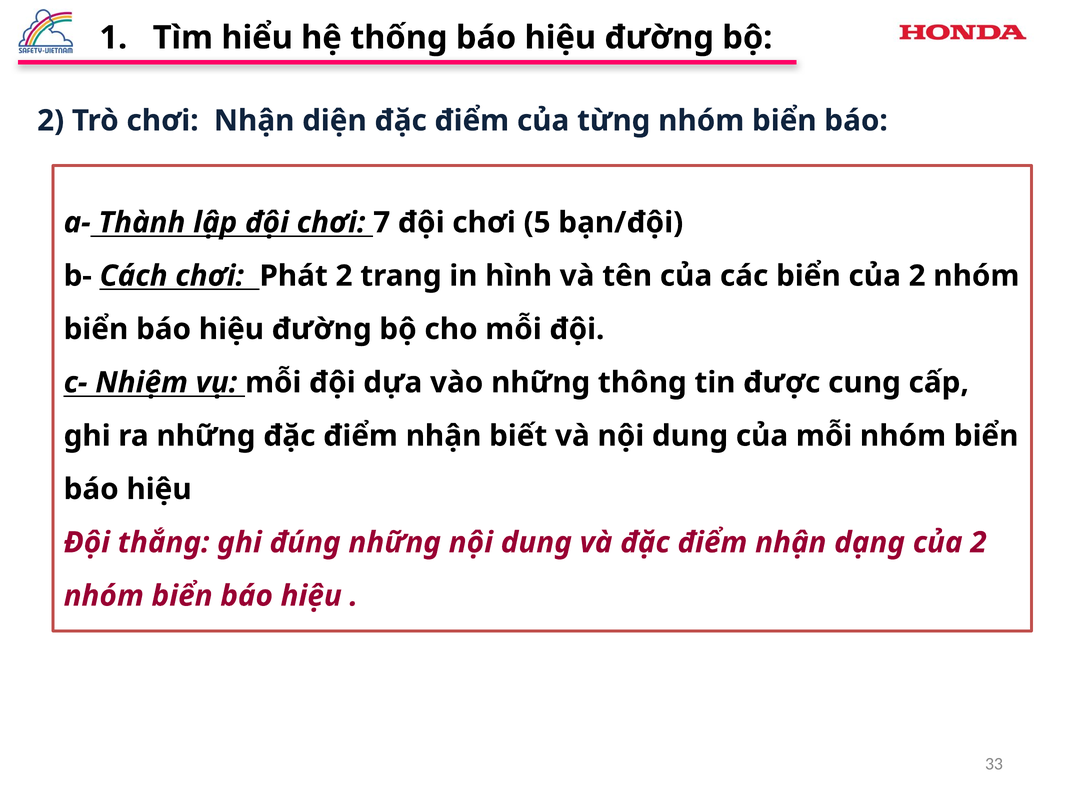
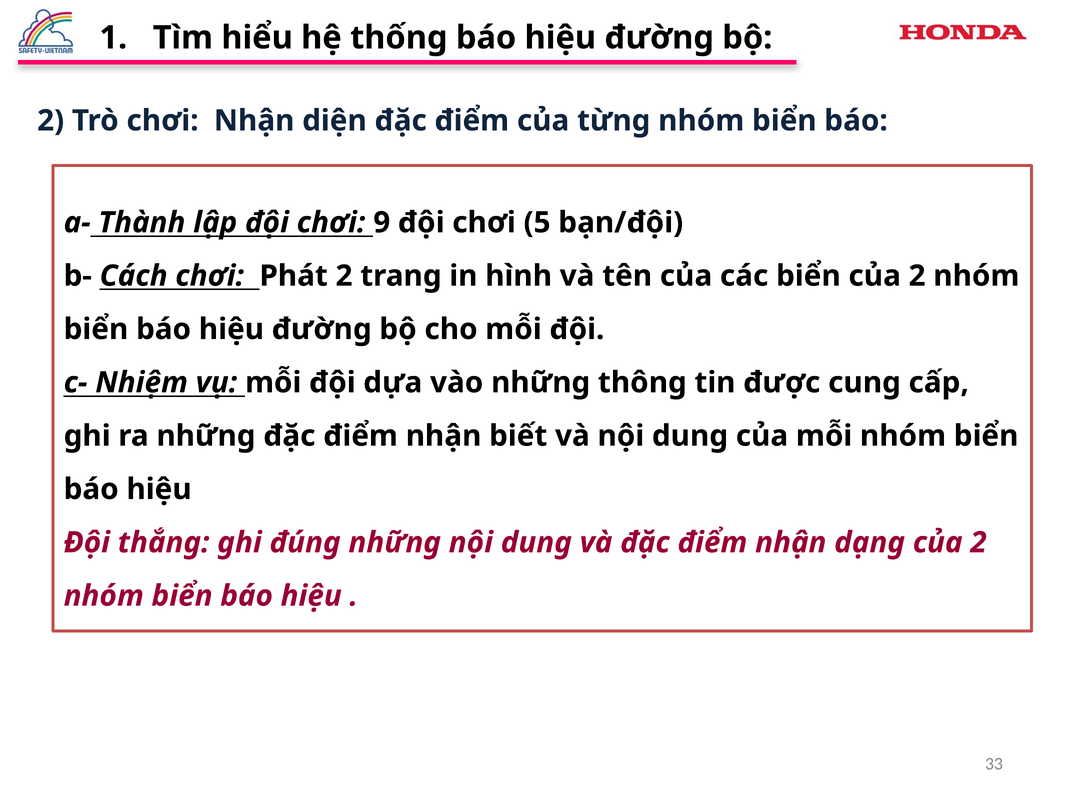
7: 7 -> 9
